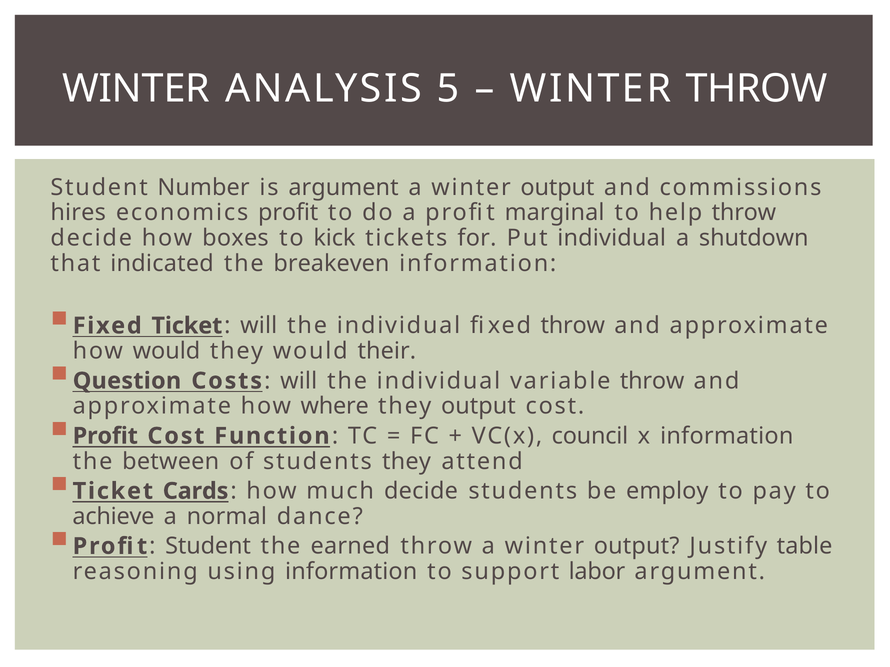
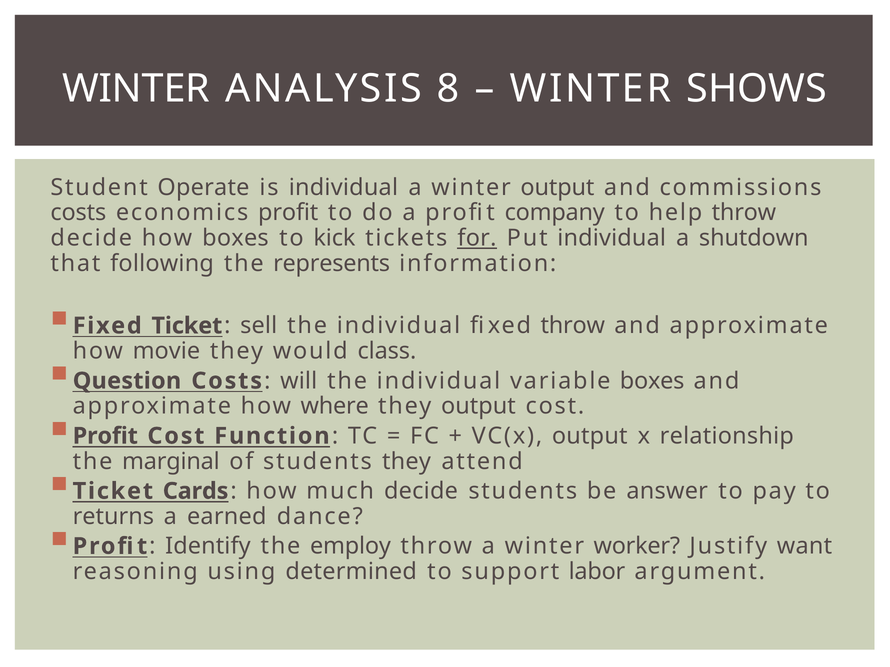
5: 5 -> 8
WINTER THROW: THROW -> SHOWS
Number: Number -> Operate
is argument: argument -> individual
hires at (78, 213): hires -> costs
marginal: marginal -> company
for underline: none -> present
indicated: indicated -> following
breakeven: breakeven -> represents
will at (259, 326): will -> sell
how would: would -> movie
their: their -> class
variable throw: throw -> boxes
VC(x council: council -> output
x information: information -> relationship
between: between -> marginal
employ: employ -> answer
achieve: achieve -> returns
normal: normal -> earned
Student at (208, 547): Student -> Identify
earned: earned -> employ
throw a winter output: output -> worker
table: table -> want
using information: information -> determined
